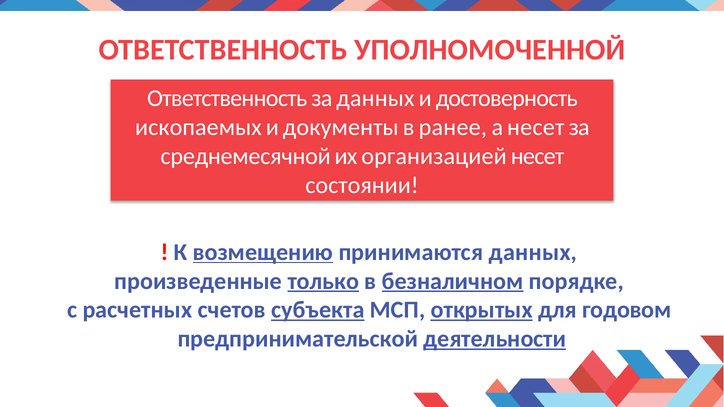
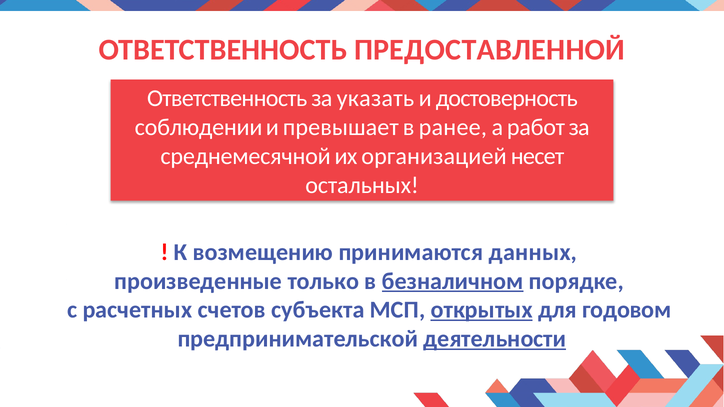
УПОЛНОМОЧЕННОЙ: УПОЛНОМОЧЕННОЙ -> ПРЕДОСТАВЛЕННОЙ
за данных: данных -> указать
ископаемых: ископаемых -> соблюдении
документы: документы -> превышает
а несет: несет -> работ
состоянии: состоянии -> остальных
возмещению underline: present -> none
только underline: present -> none
субъекта underline: present -> none
